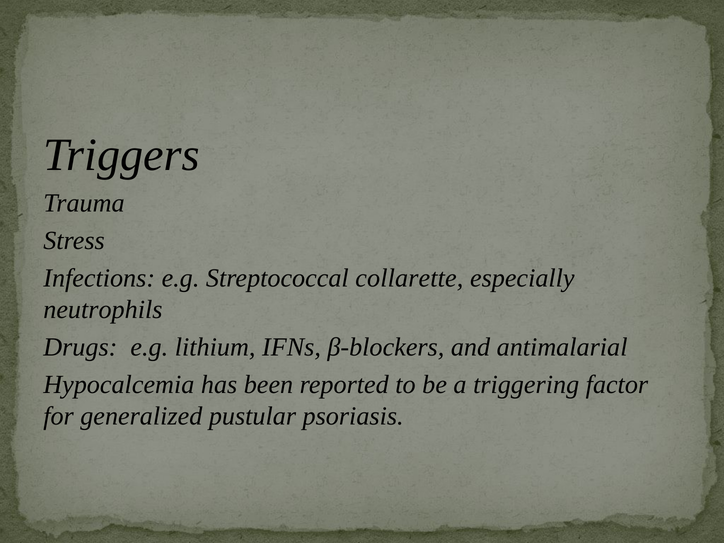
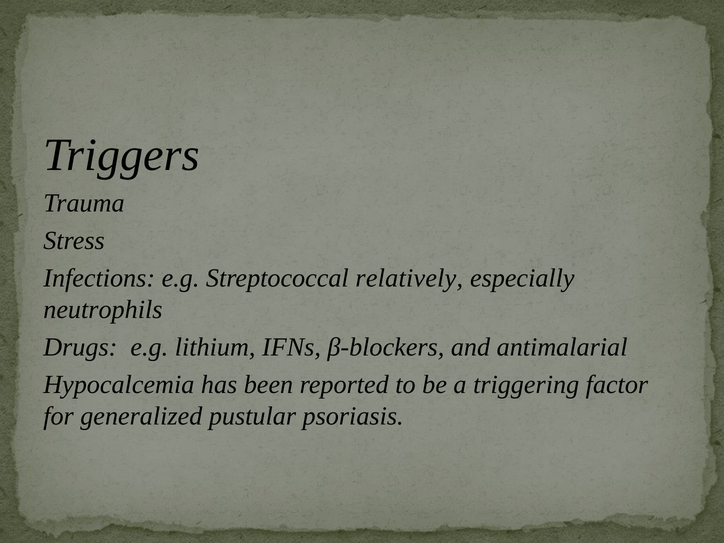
collarette: collarette -> relatively
